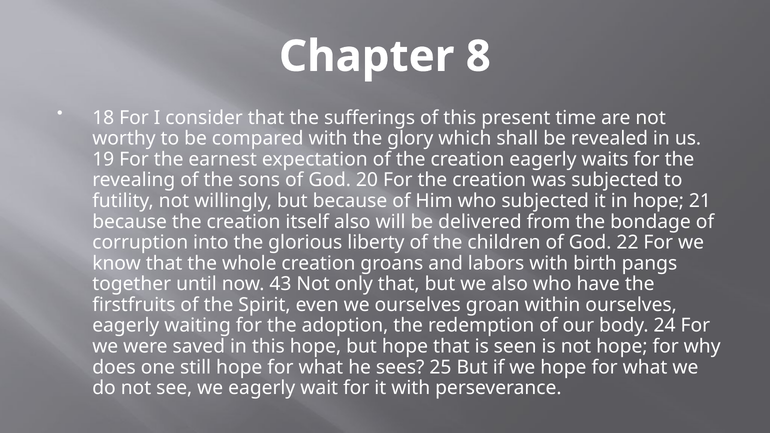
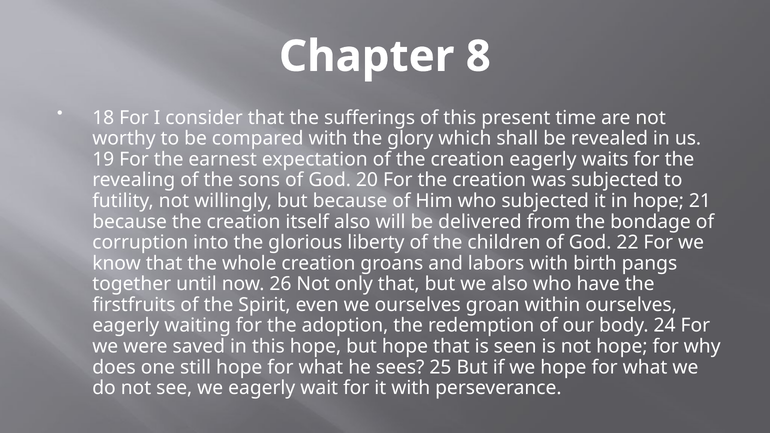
43: 43 -> 26
